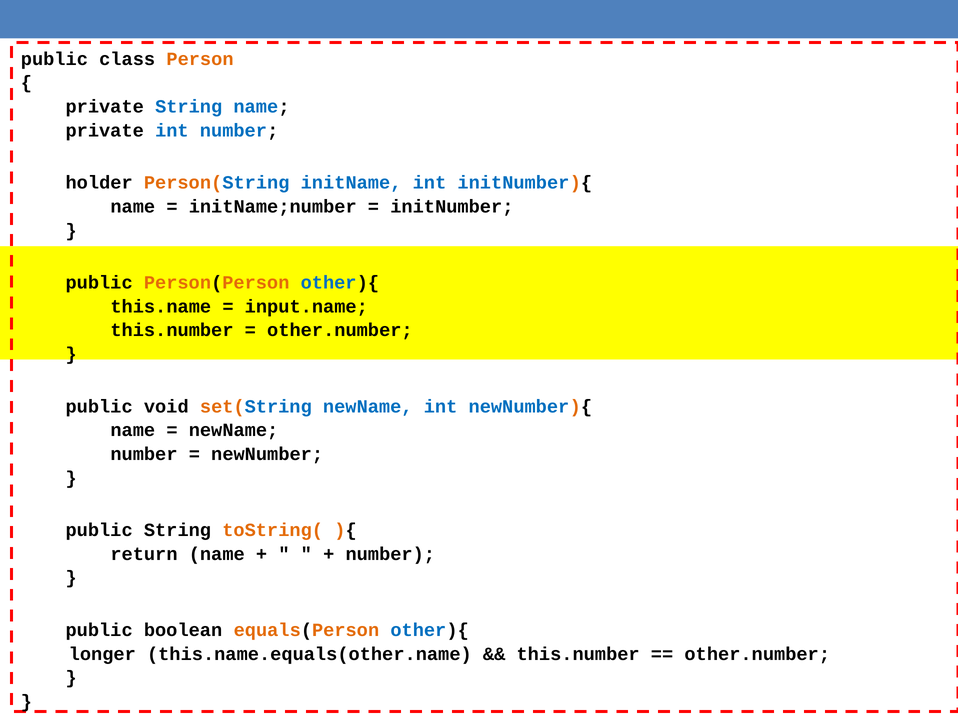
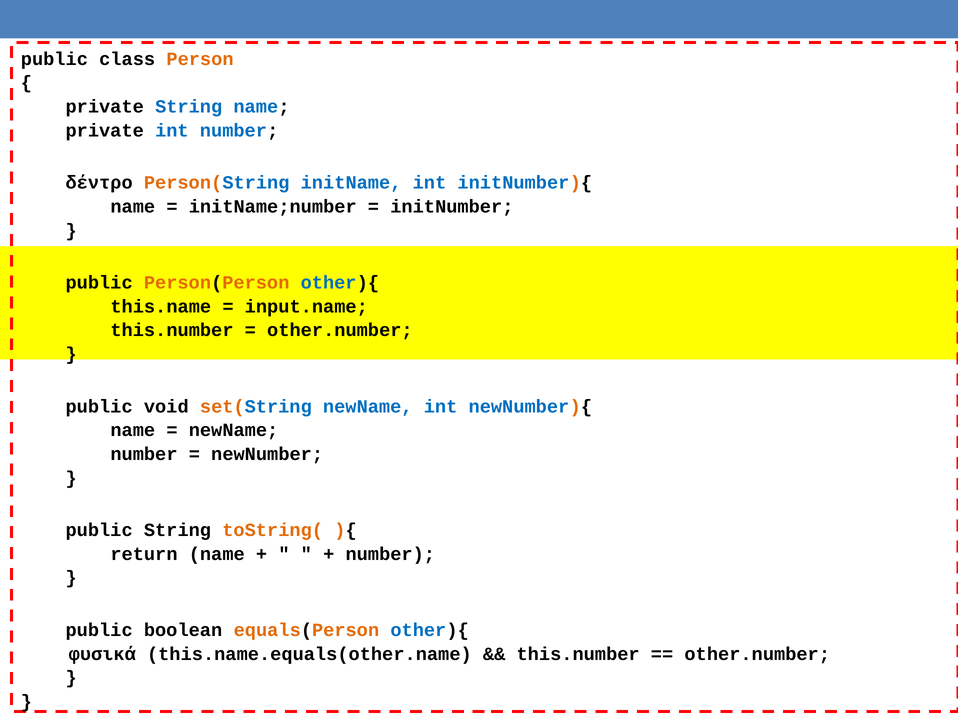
holder: holder -> δέντρο
longer: longer -> φυσικά
